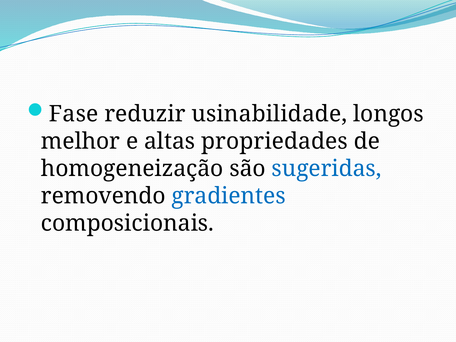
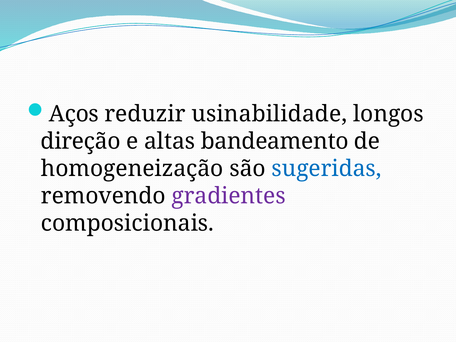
Fase: Fase -> Aços
melhor: melhor -> direção
propriedades: propriedades -> bandeamento
gradientes colour: blue -> purple
